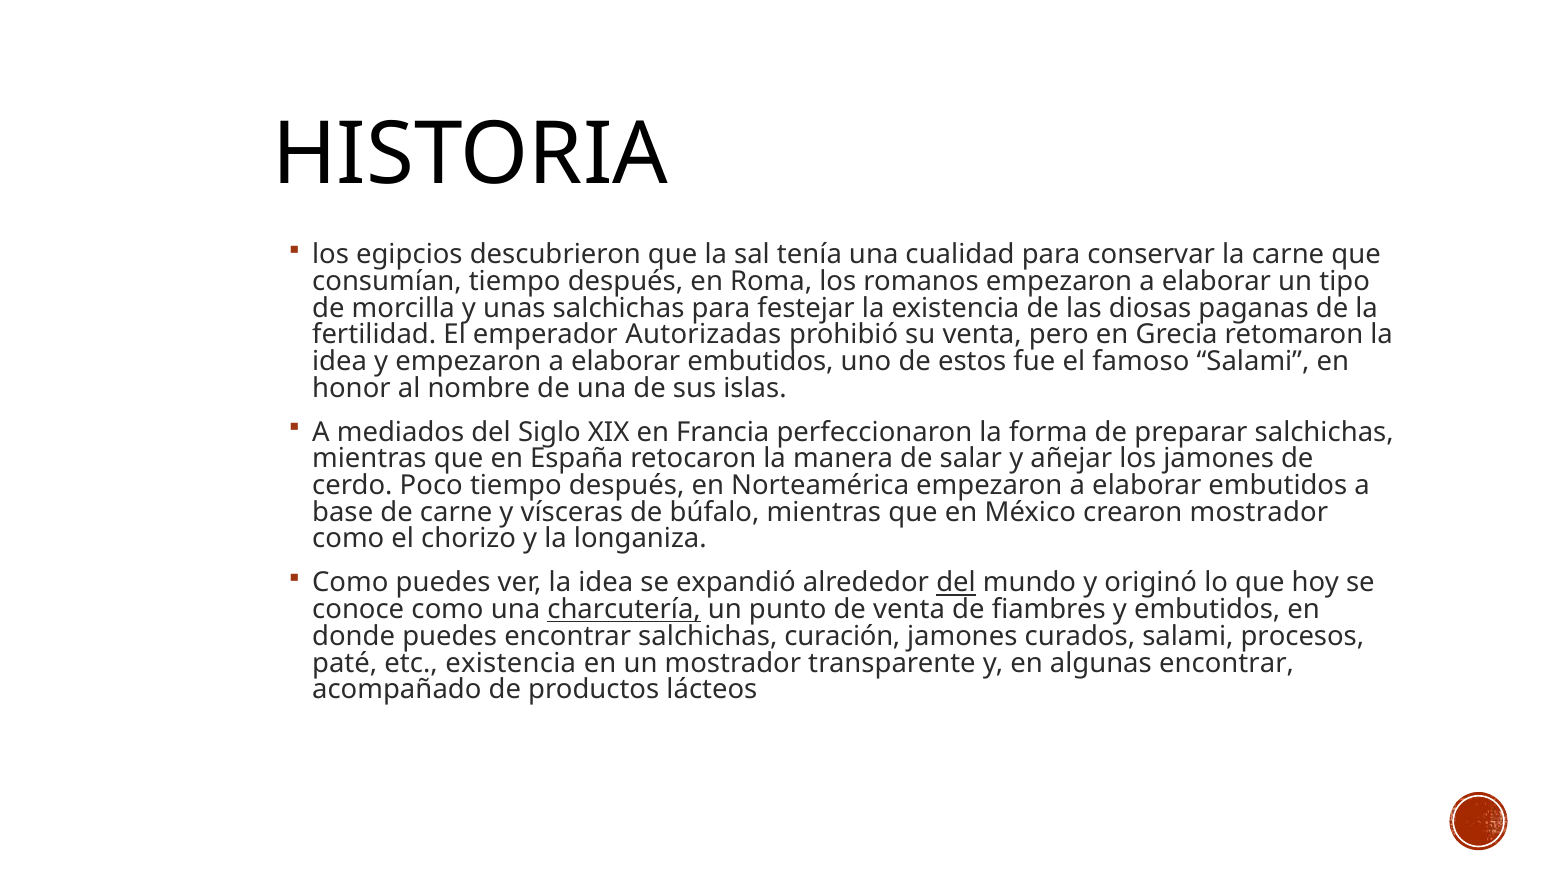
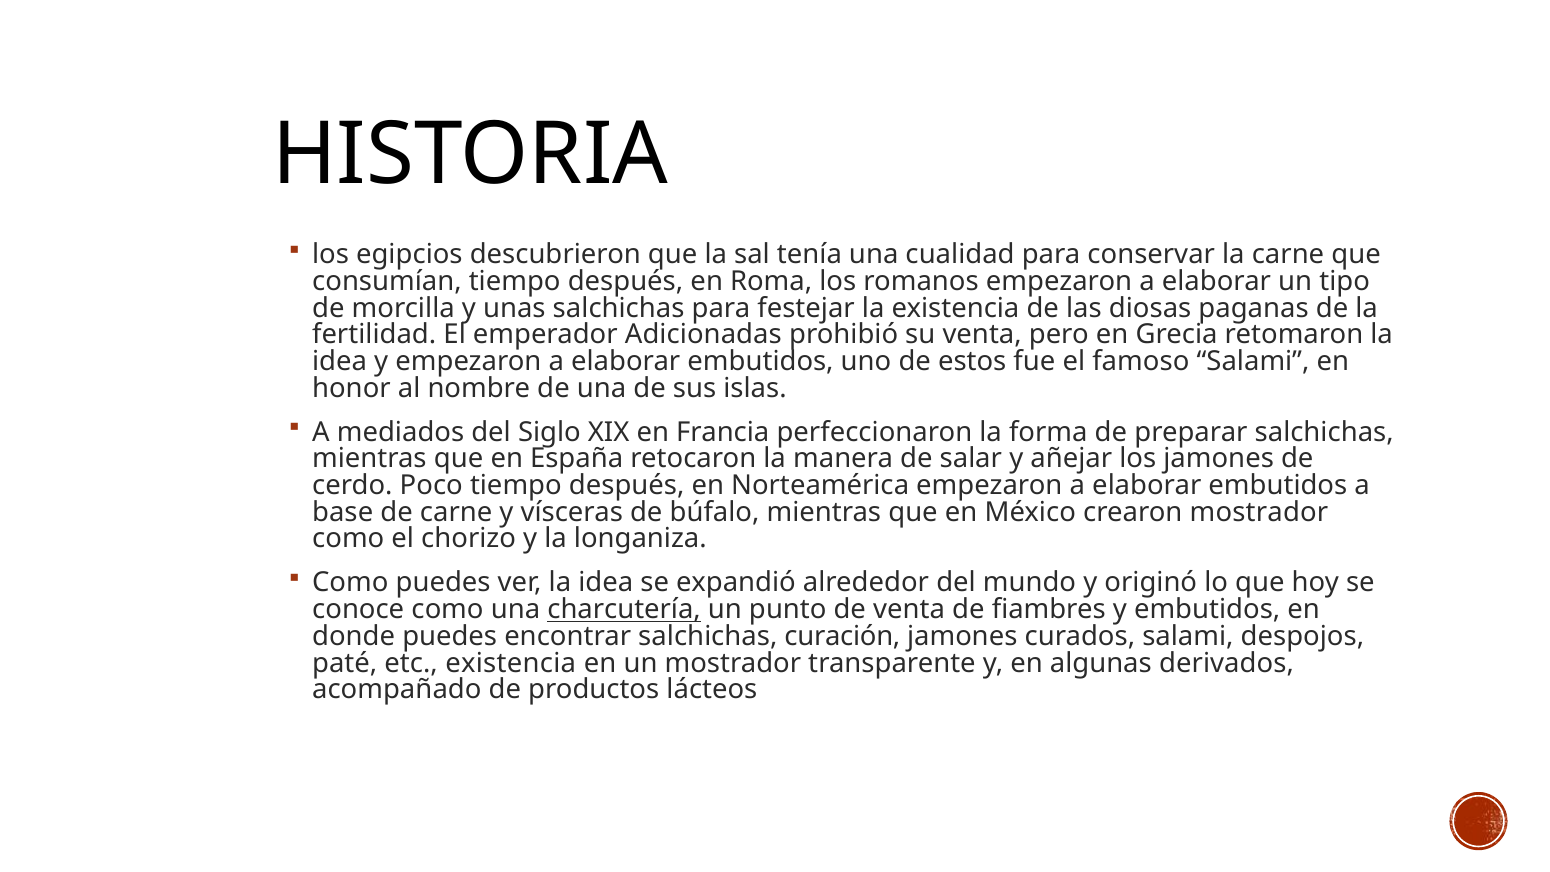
Autorizadas: Autorizadas -> Adicionadas
del at (956, 583) underline: present -> none
procesos: procesos -> despojos
algunas encontrar: encontrar -> derivados
